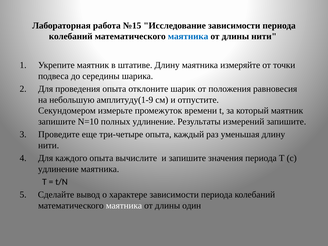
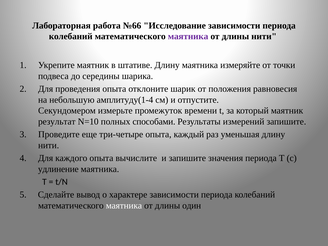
№15: №15 -> №66
маятника at (188, 36) colour: blue -> purple
амплитуду(1-9: амплитуду(1-9 -> амплитуду(1-4
запишите at (57, 122): запишите -> результат
полных удлинение: удлинение -> способами
